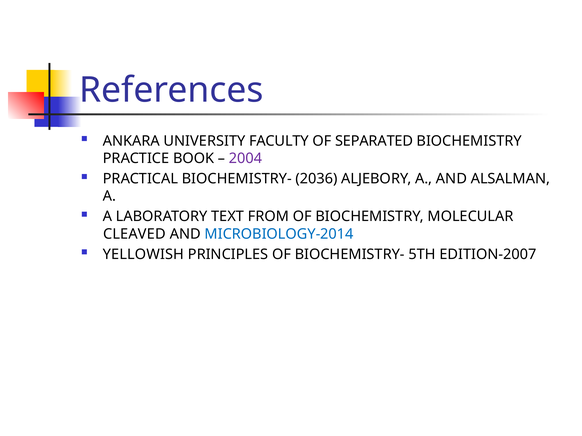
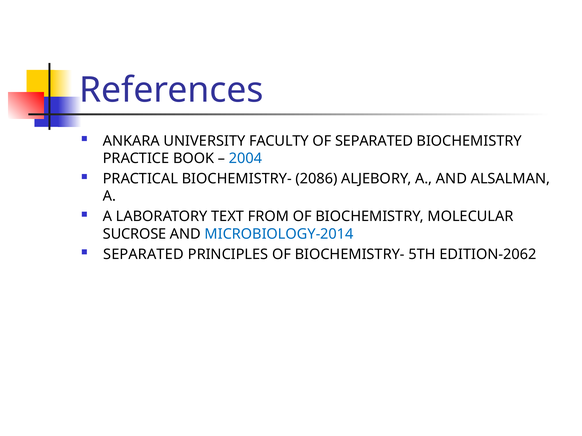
2004 colour: purple -> blue
2036: 2036 -> 2086
CLEAVED: CLEAVED -> SUCROSE
YELLOWISH at (143, 255): YELLOWISH -> SEPARATED
EDITION-2007: EDITION-2007 -> EDITION-2062
